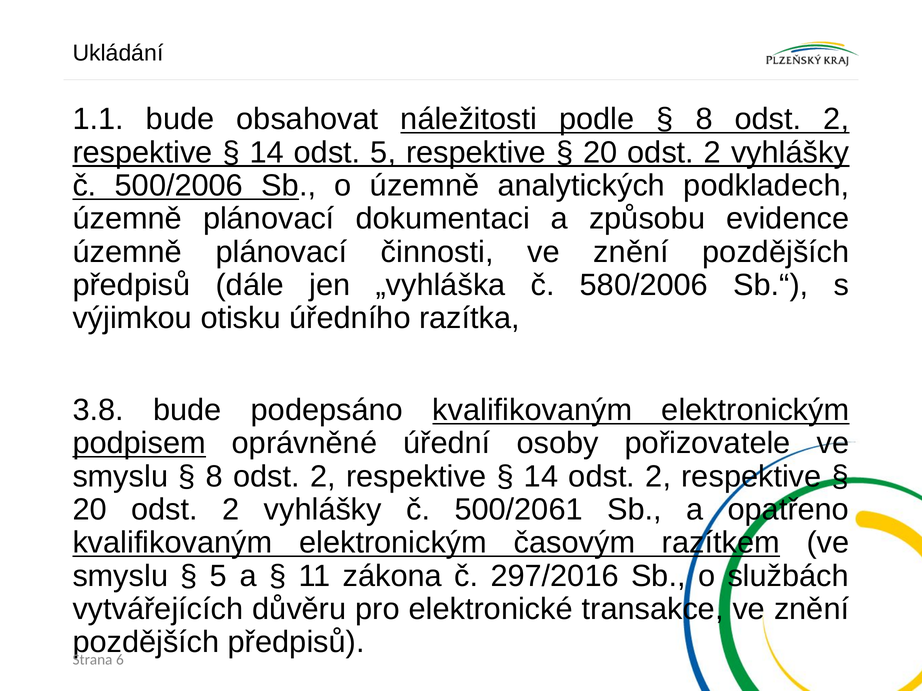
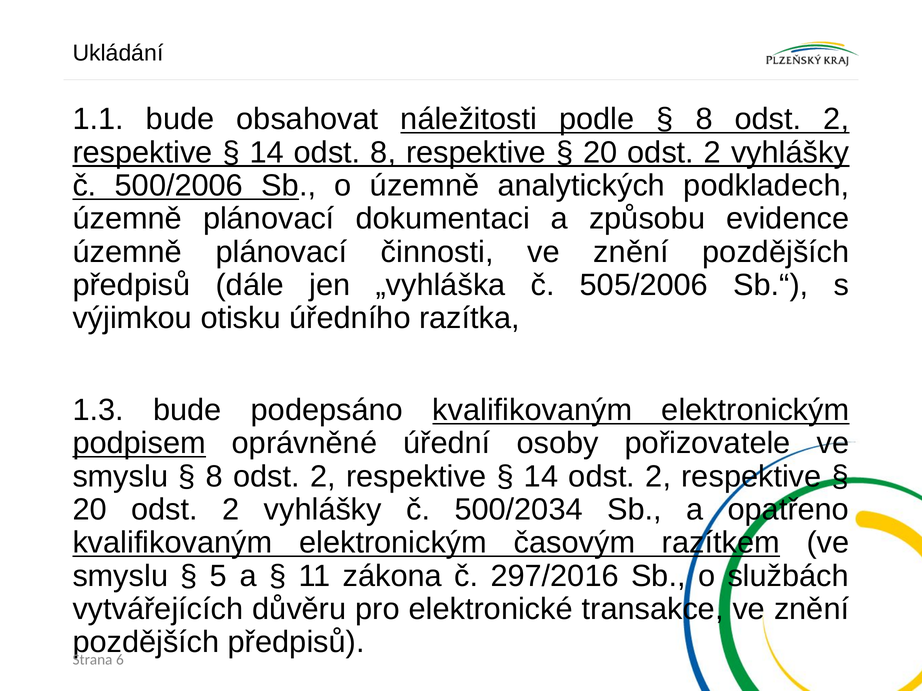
odst 5: 5 -> 8
580/2006: 580/2006 -> 505/2006
3.8: 3.8 -> 1.3
500/2061: 500/2061 -> 500/2034
